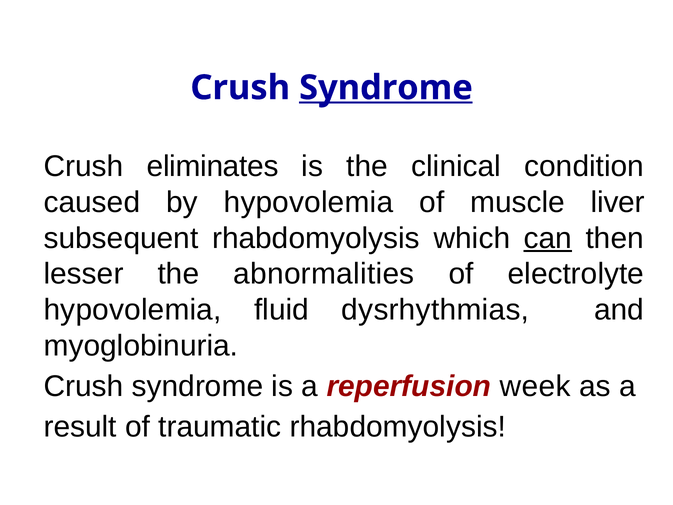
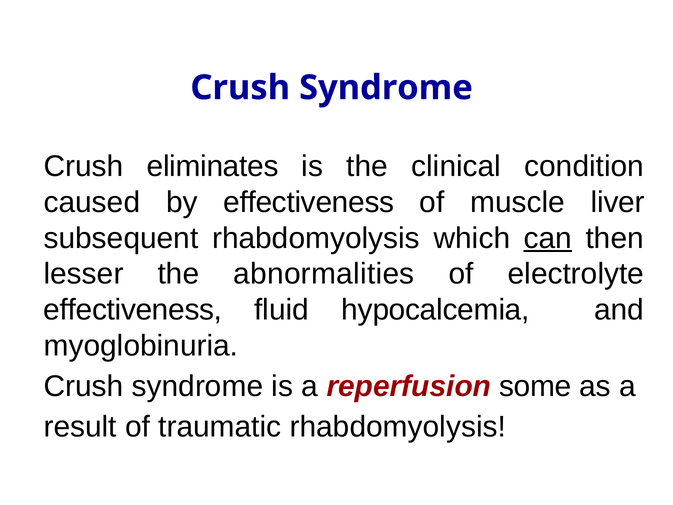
Syndrome at (386, 88) underline: present -> none
by hypovolemia: hypovolemia -> effectiveness
hypovolemia at (133, 310): hypovolemia -> effectiveness
dysrhythmias: dysrhythmias -> hypocalcemia
week: week -> some
